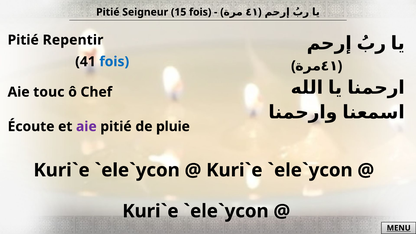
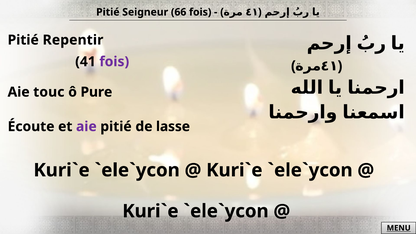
15: 15 -> 66
fois at (114, 62) colour: blue -> purple
Chef: Chef -> Pure
pluie: pluie -> lasse
